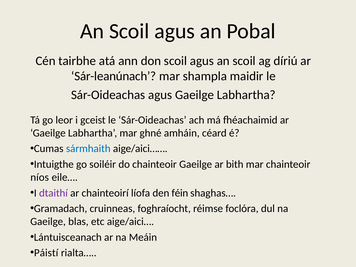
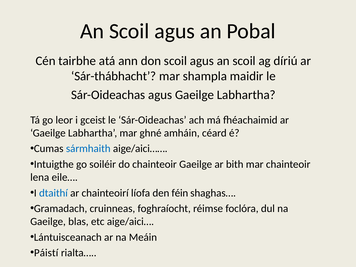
Sár-leanúnach: Sár-leanúnach -> Sár-thábhacht
níos: níos -> lena
dtaithí colour: purple -> blue
